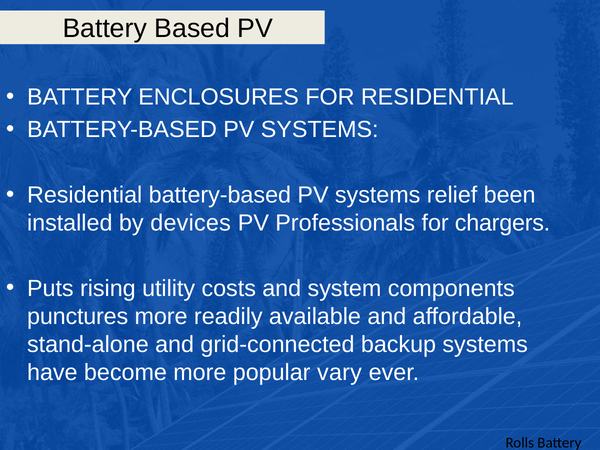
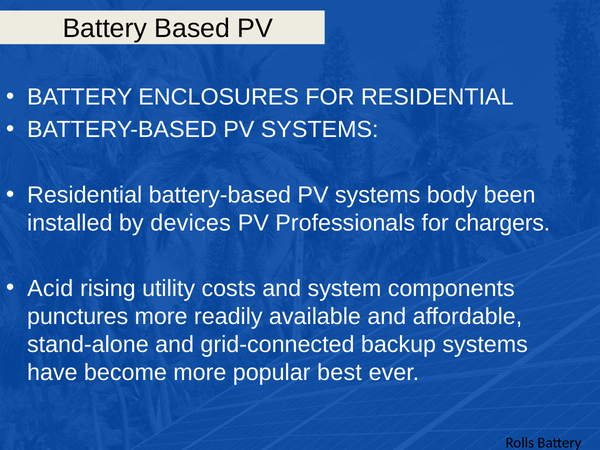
relief: relief -> body
Puts: Puts -> Acid
vary: vary -> best
